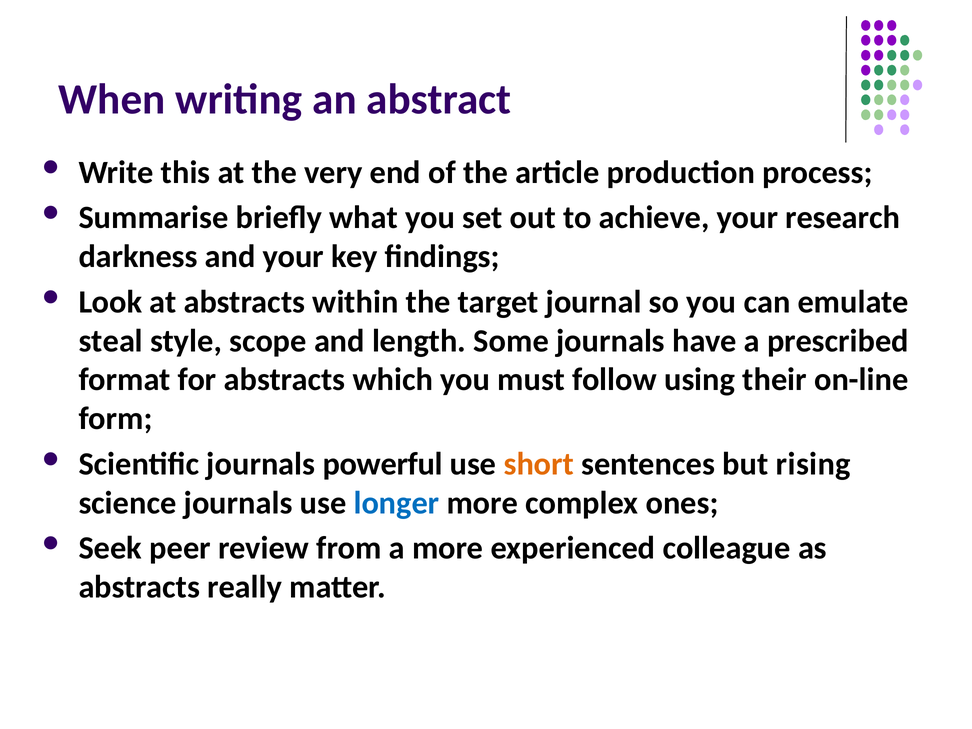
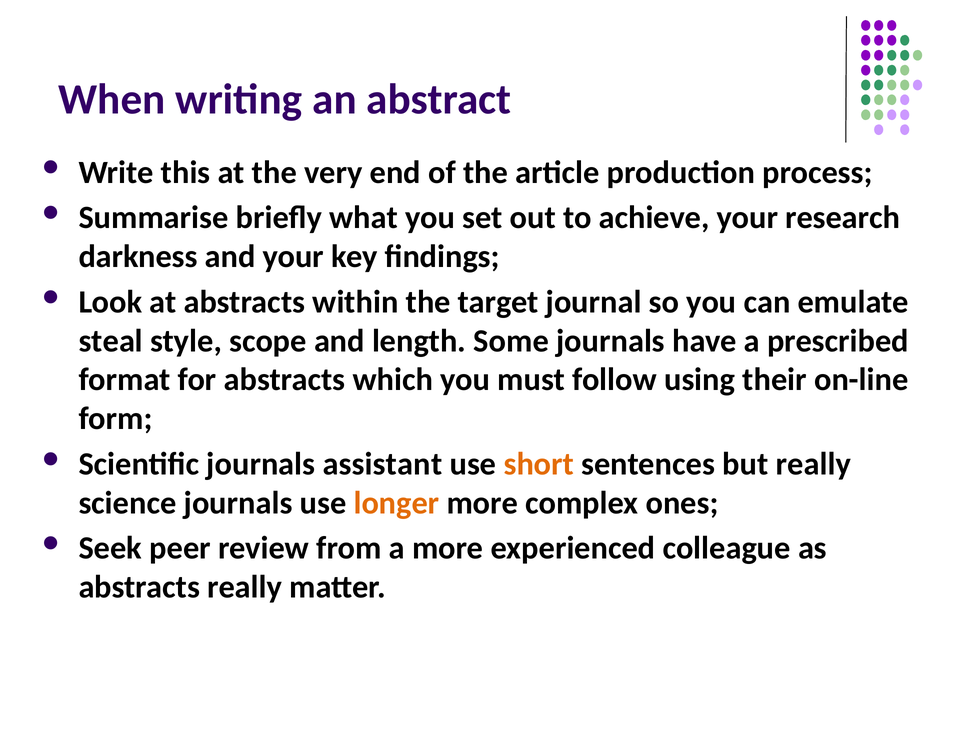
powerful: powerful -> assistant
but rising: rising -> really
longer colour: blue -> orange
